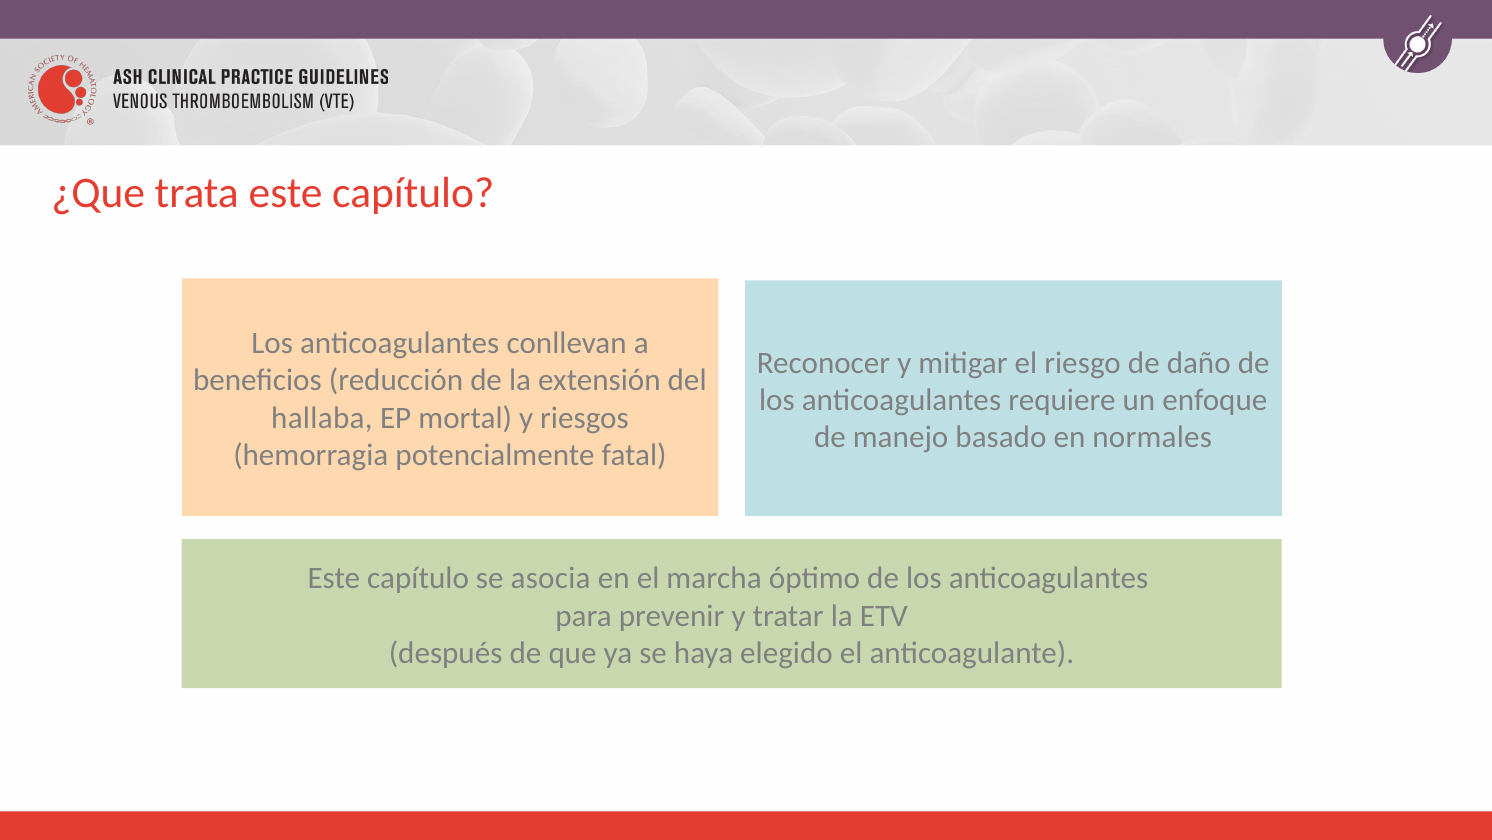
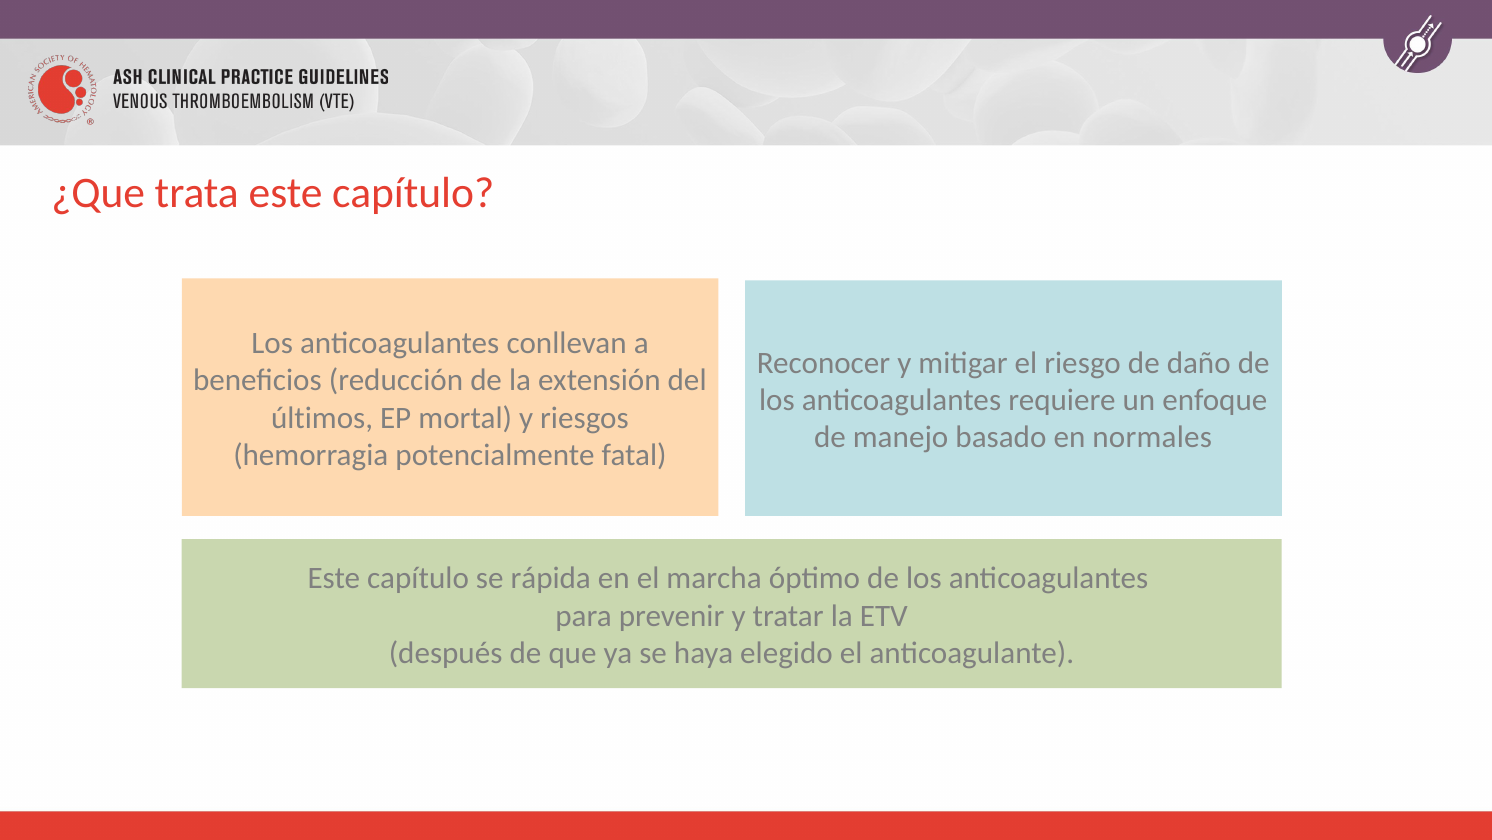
hallaba: hallaba -> últimos
asocia: asocia -> rápida
